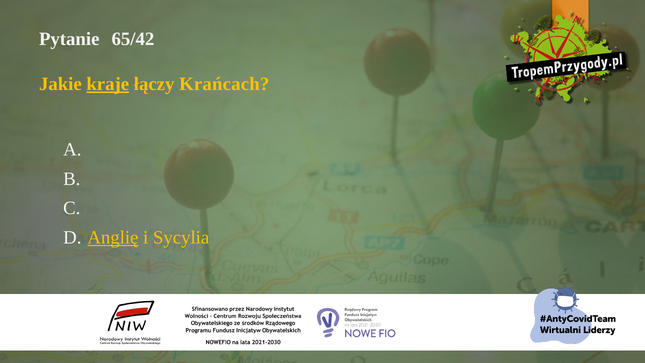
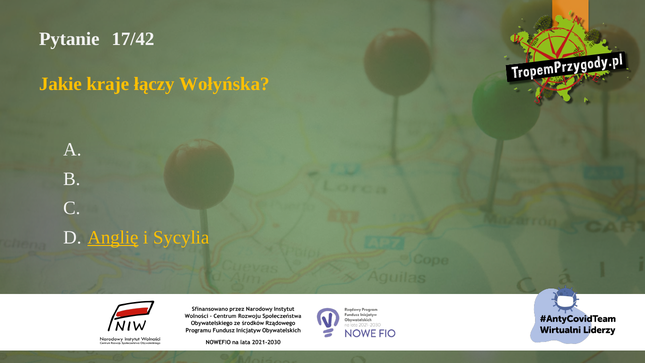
65/42: 65/42 -> 17/42
kraje underline: present -> none
Krańcach: Krańcach -> Wołyńska
